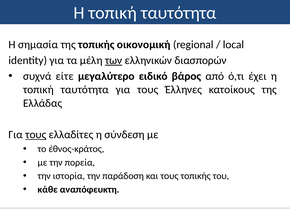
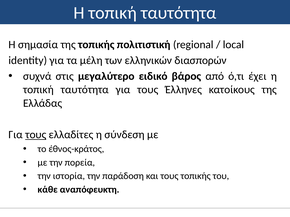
οικονομική: οικονομική -> πολιτιστική
των underline: present -> none
είτε: είτε -> στις
